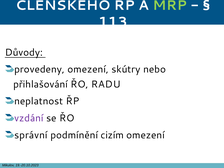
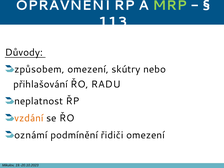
ČLENSKÉHO: ČLENSKÉHO -> OPRÁVNĚNÍ
provedeny: provedeny -> způsobem
vzdání colour: purple -> orange
správní: správní -> oznámí
cizím: cizím -> řidiči
